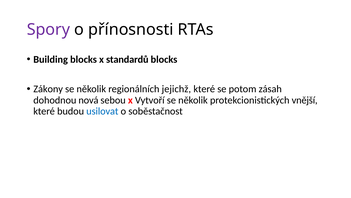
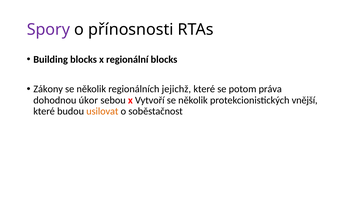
standardů: standardů -> regionální
zásah: zásah -> práva
nová: nová -> úkor
usilovat colour: blue -> orange
